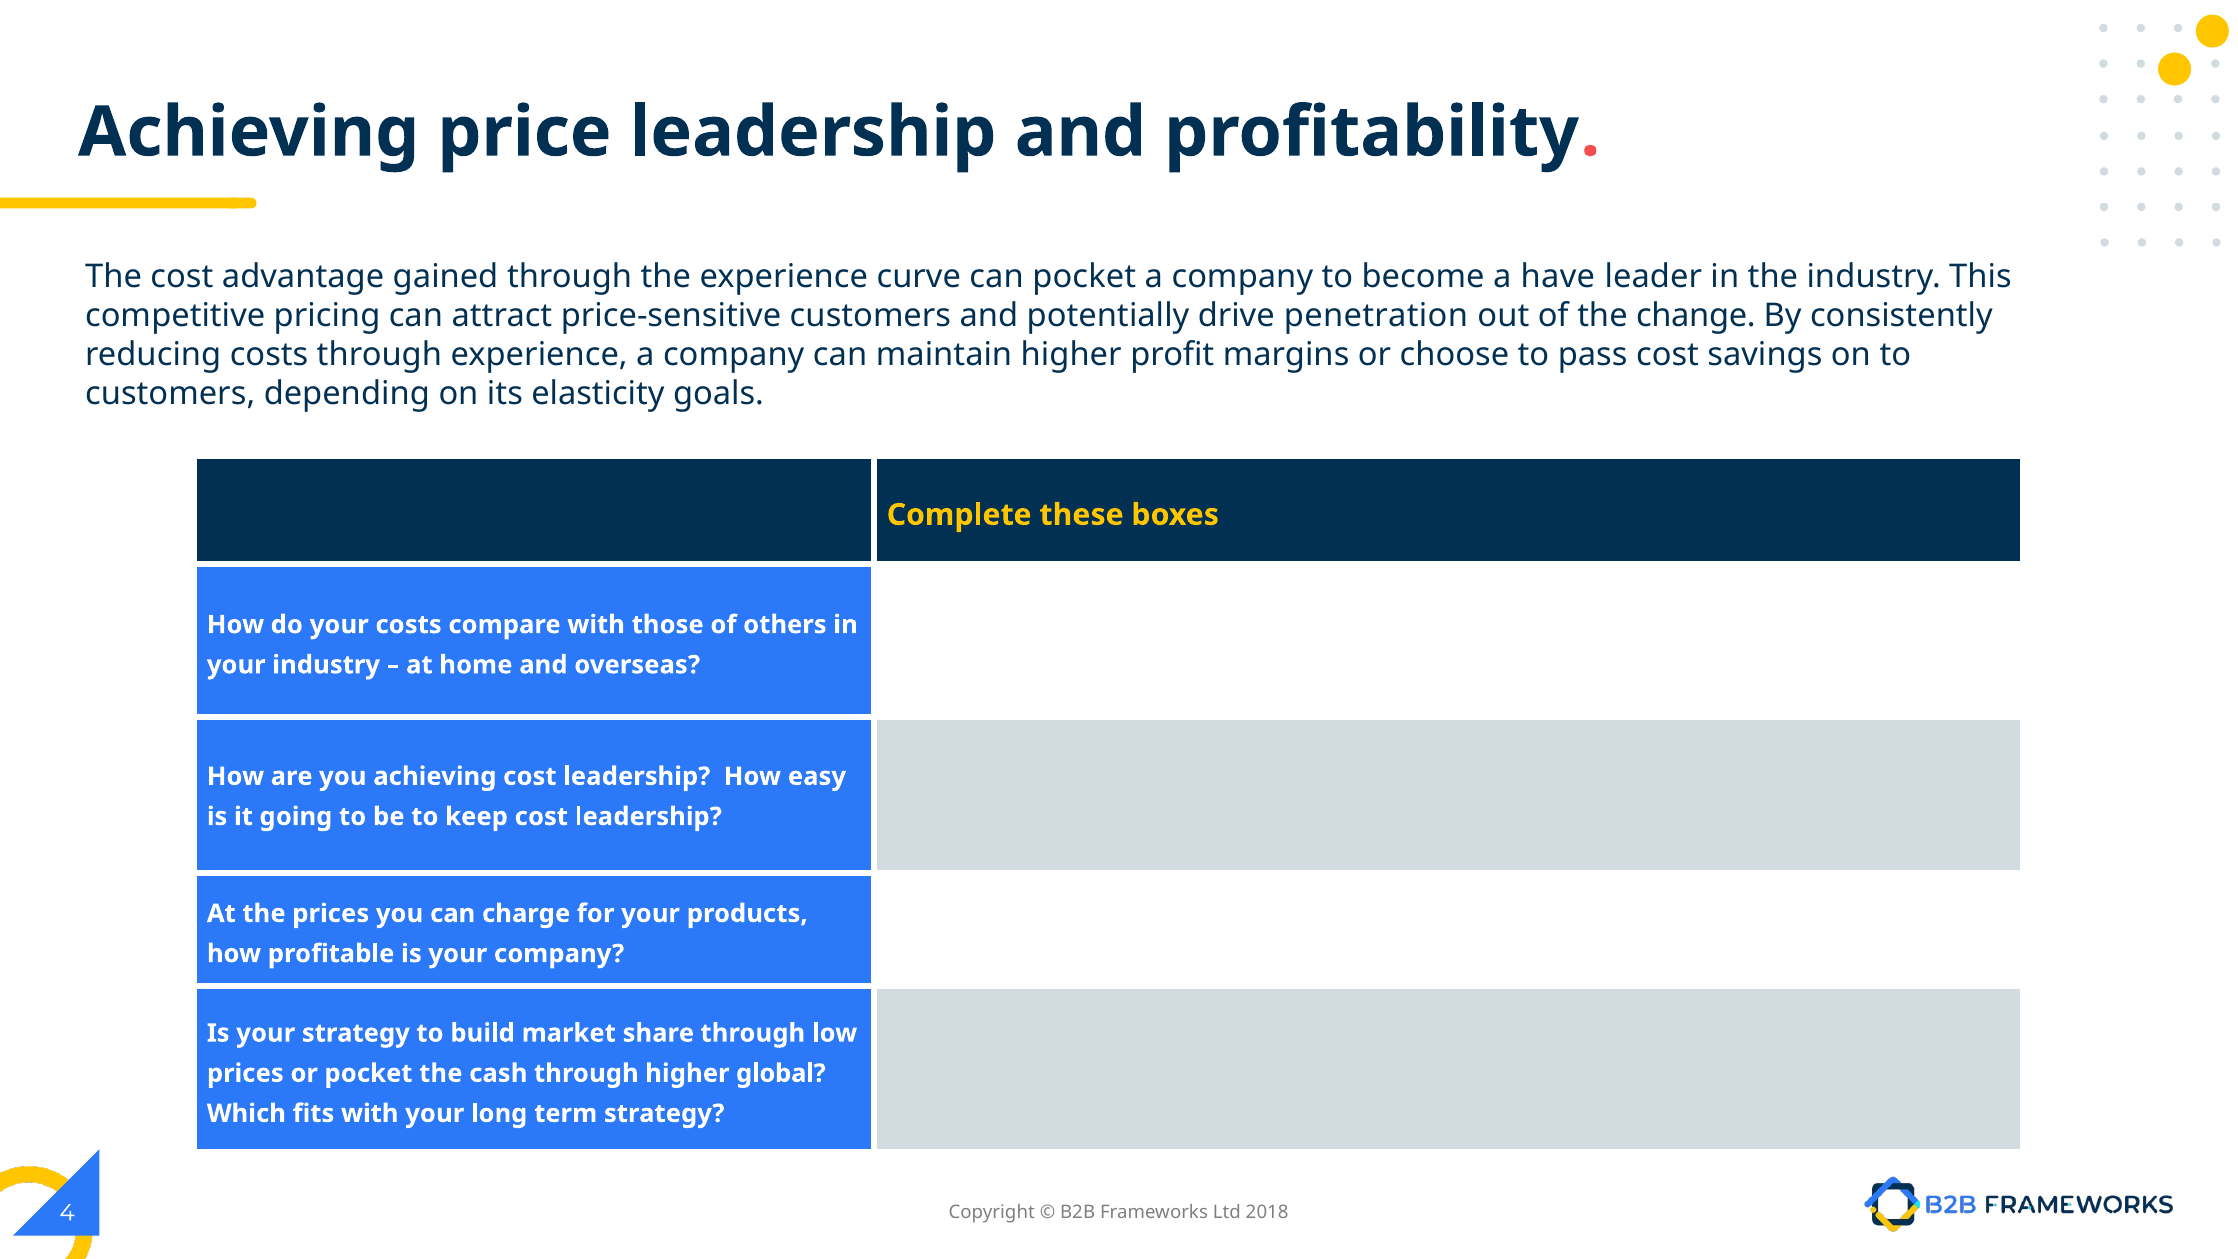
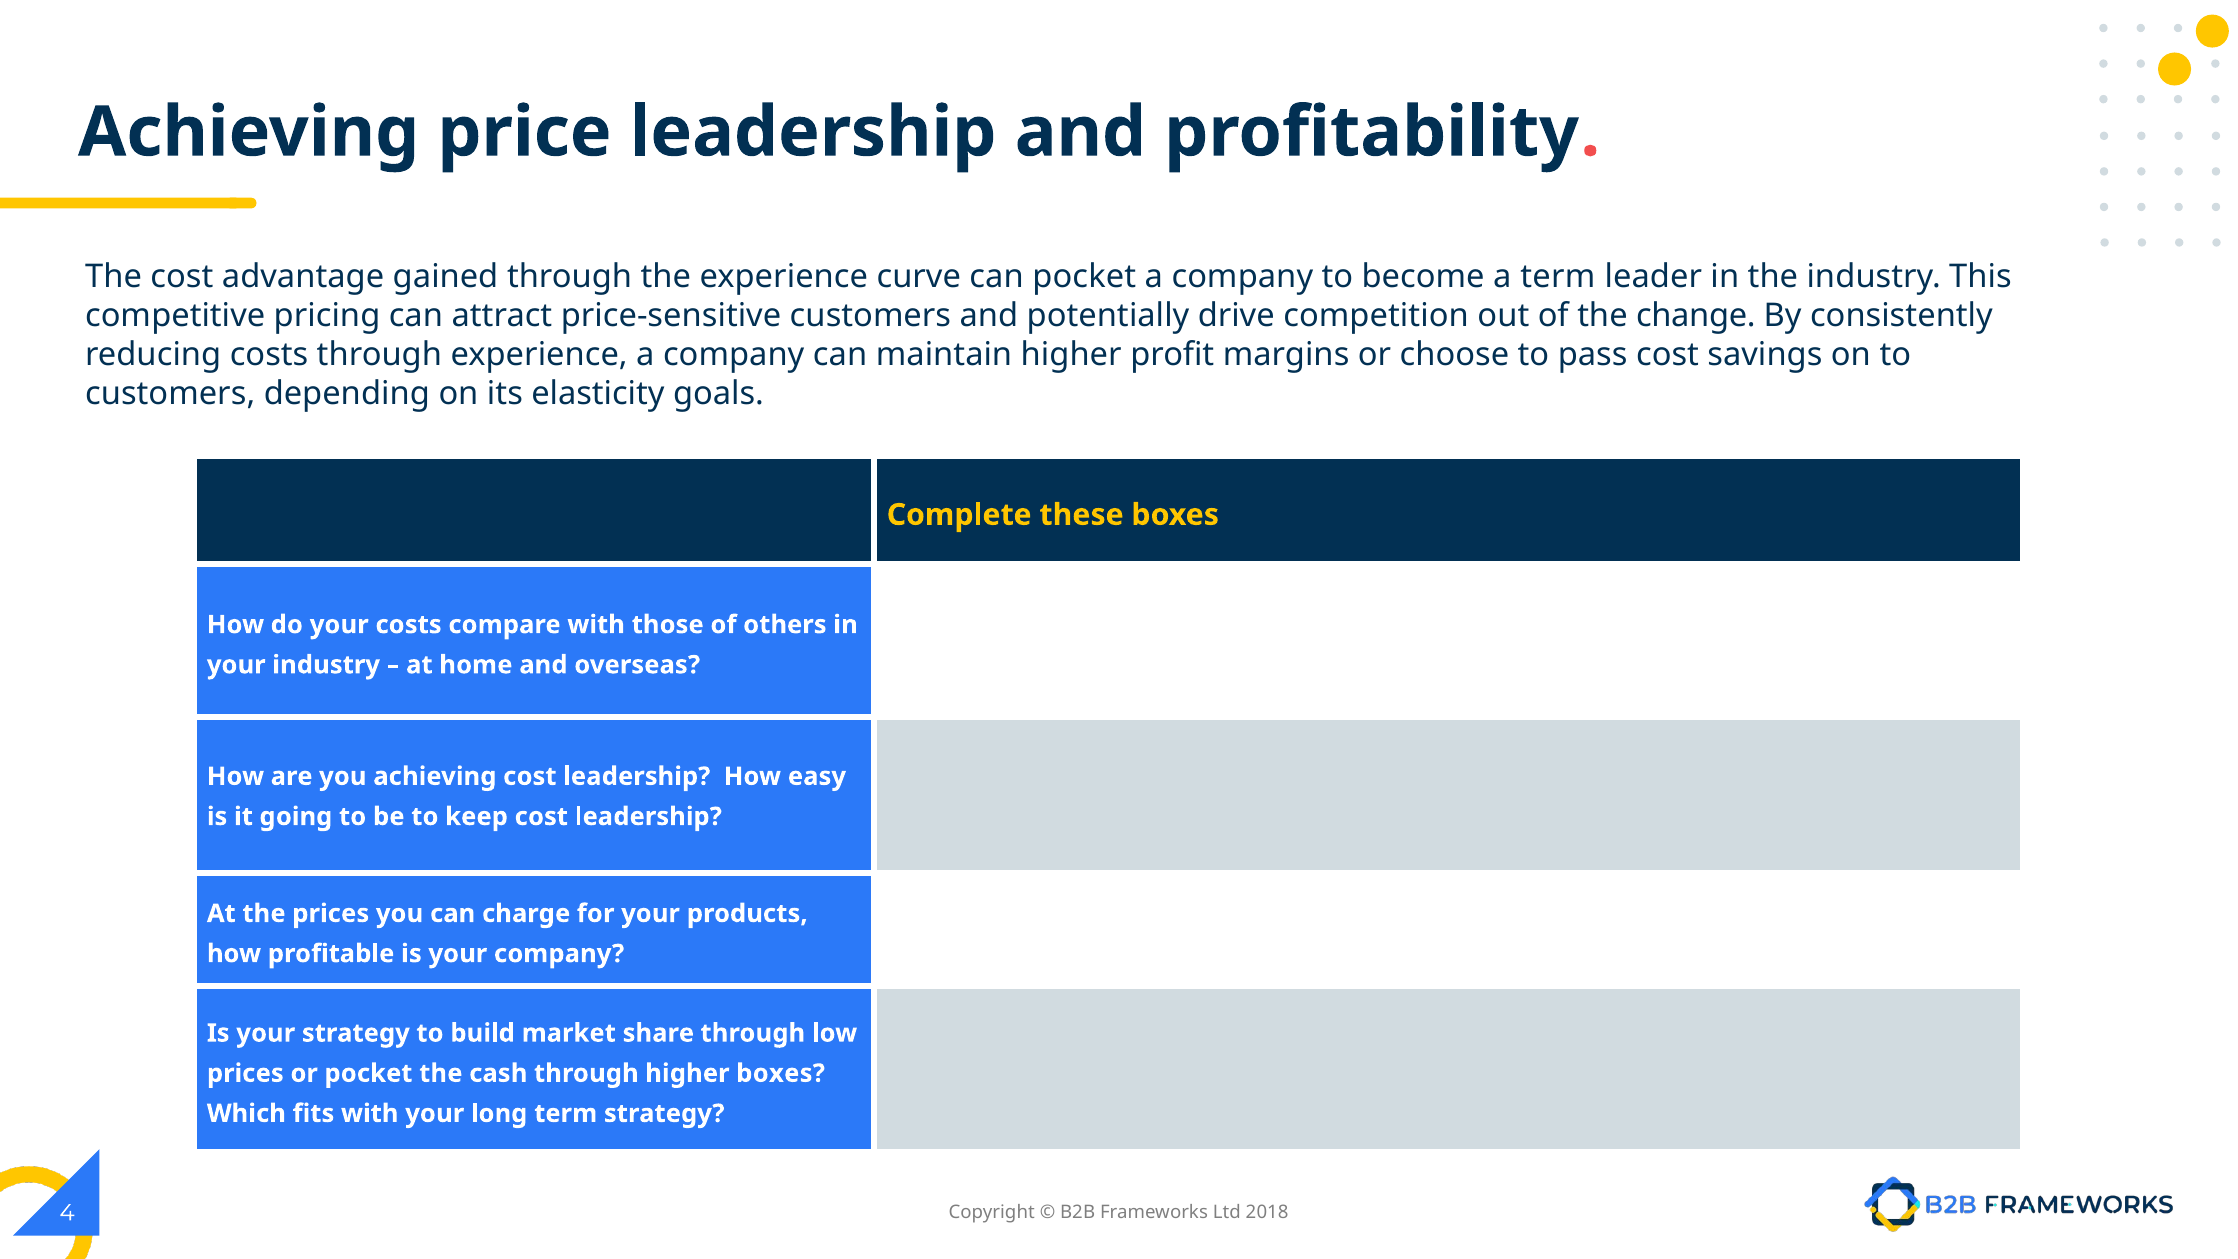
a have: have -> term
penetration: penetration -> competition
higher global: global -> boxes
